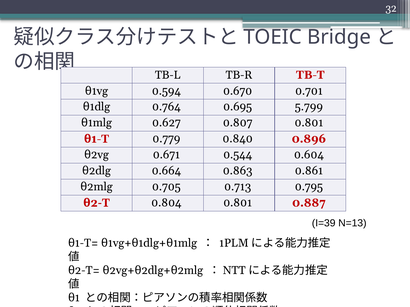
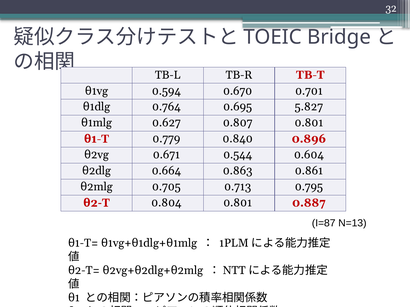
5.799: 5.799 -> 5.827
I=39: I=39 -> I=87
